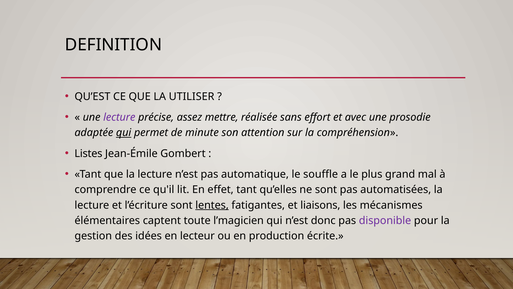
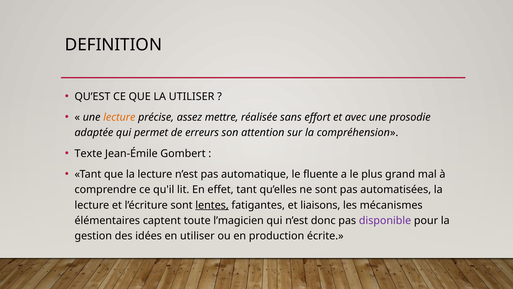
lecture at (119, 117) colour: purple -> orange
qui at (124, 133) underline: present -> none
minute: minute -> erreurs
Listes: Listes -> Texte
souffle: souffle -> fluente
en lecteur: lecteur -> utiliser
